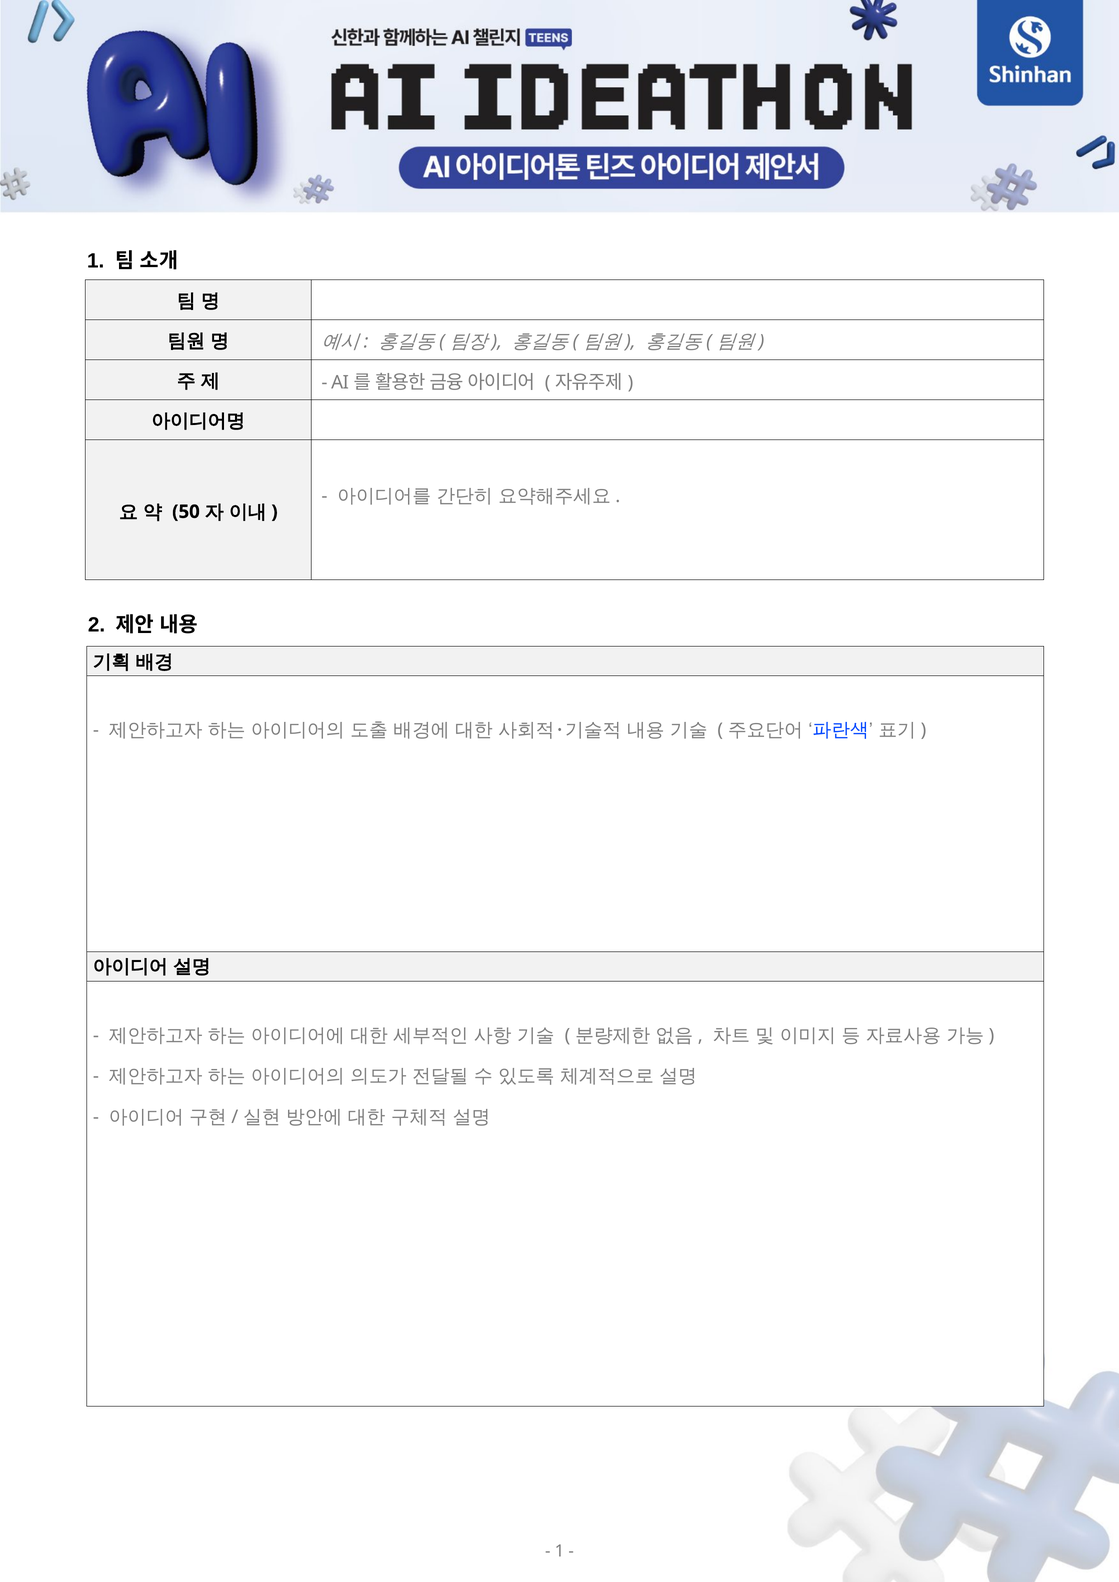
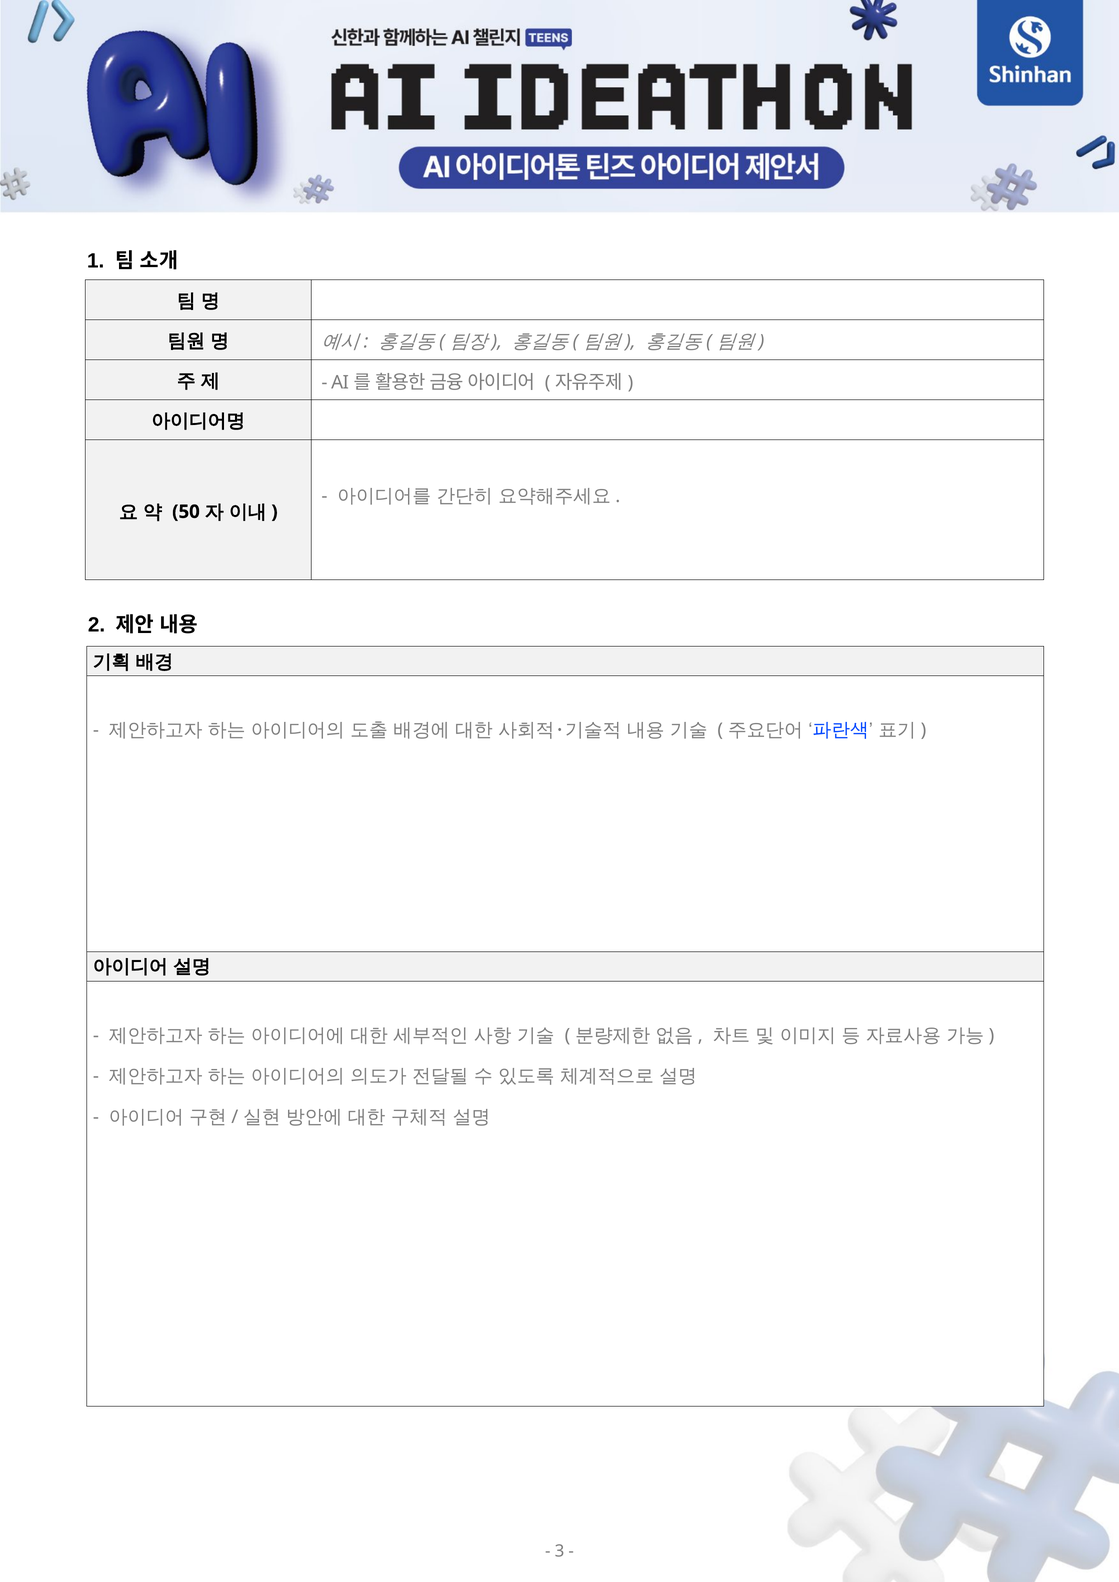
1 at (560, 1552): 1 -> 3
